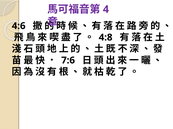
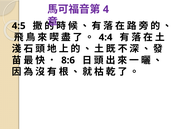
4:6: 4:6 -> 4:5
4:8: 4:8 -> 4:4
7:6: 7:6 -> 8:6
